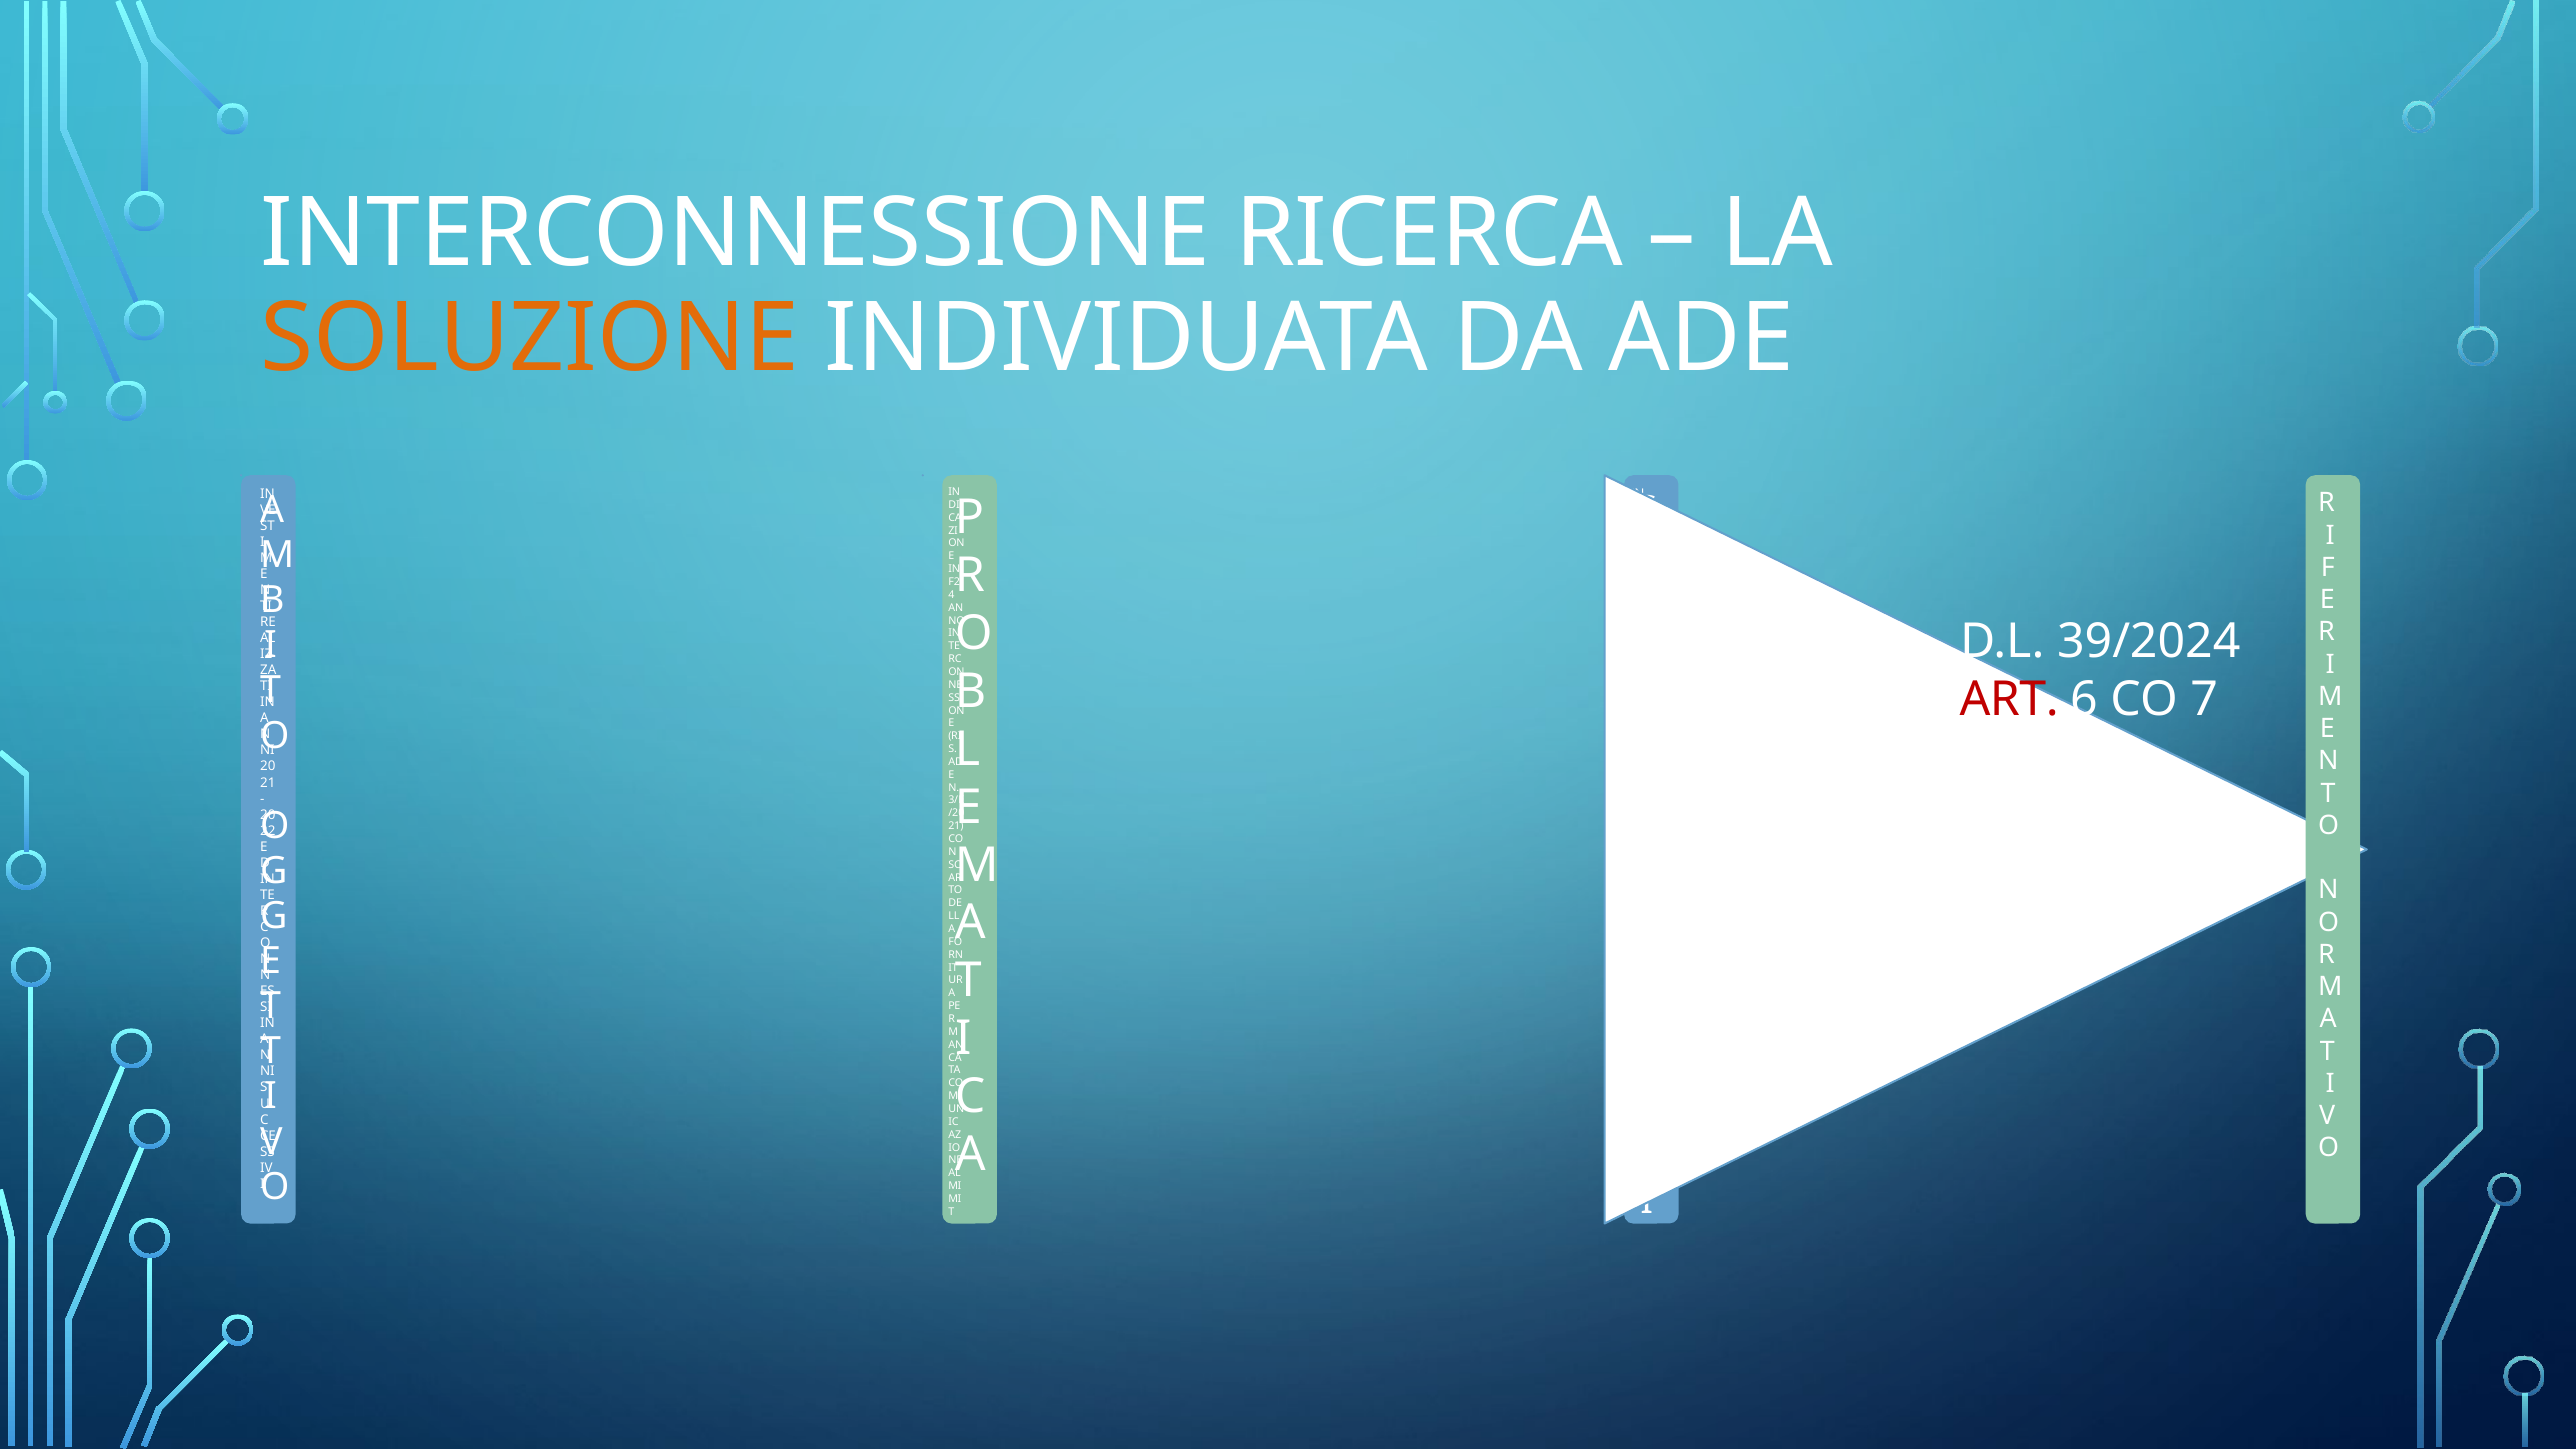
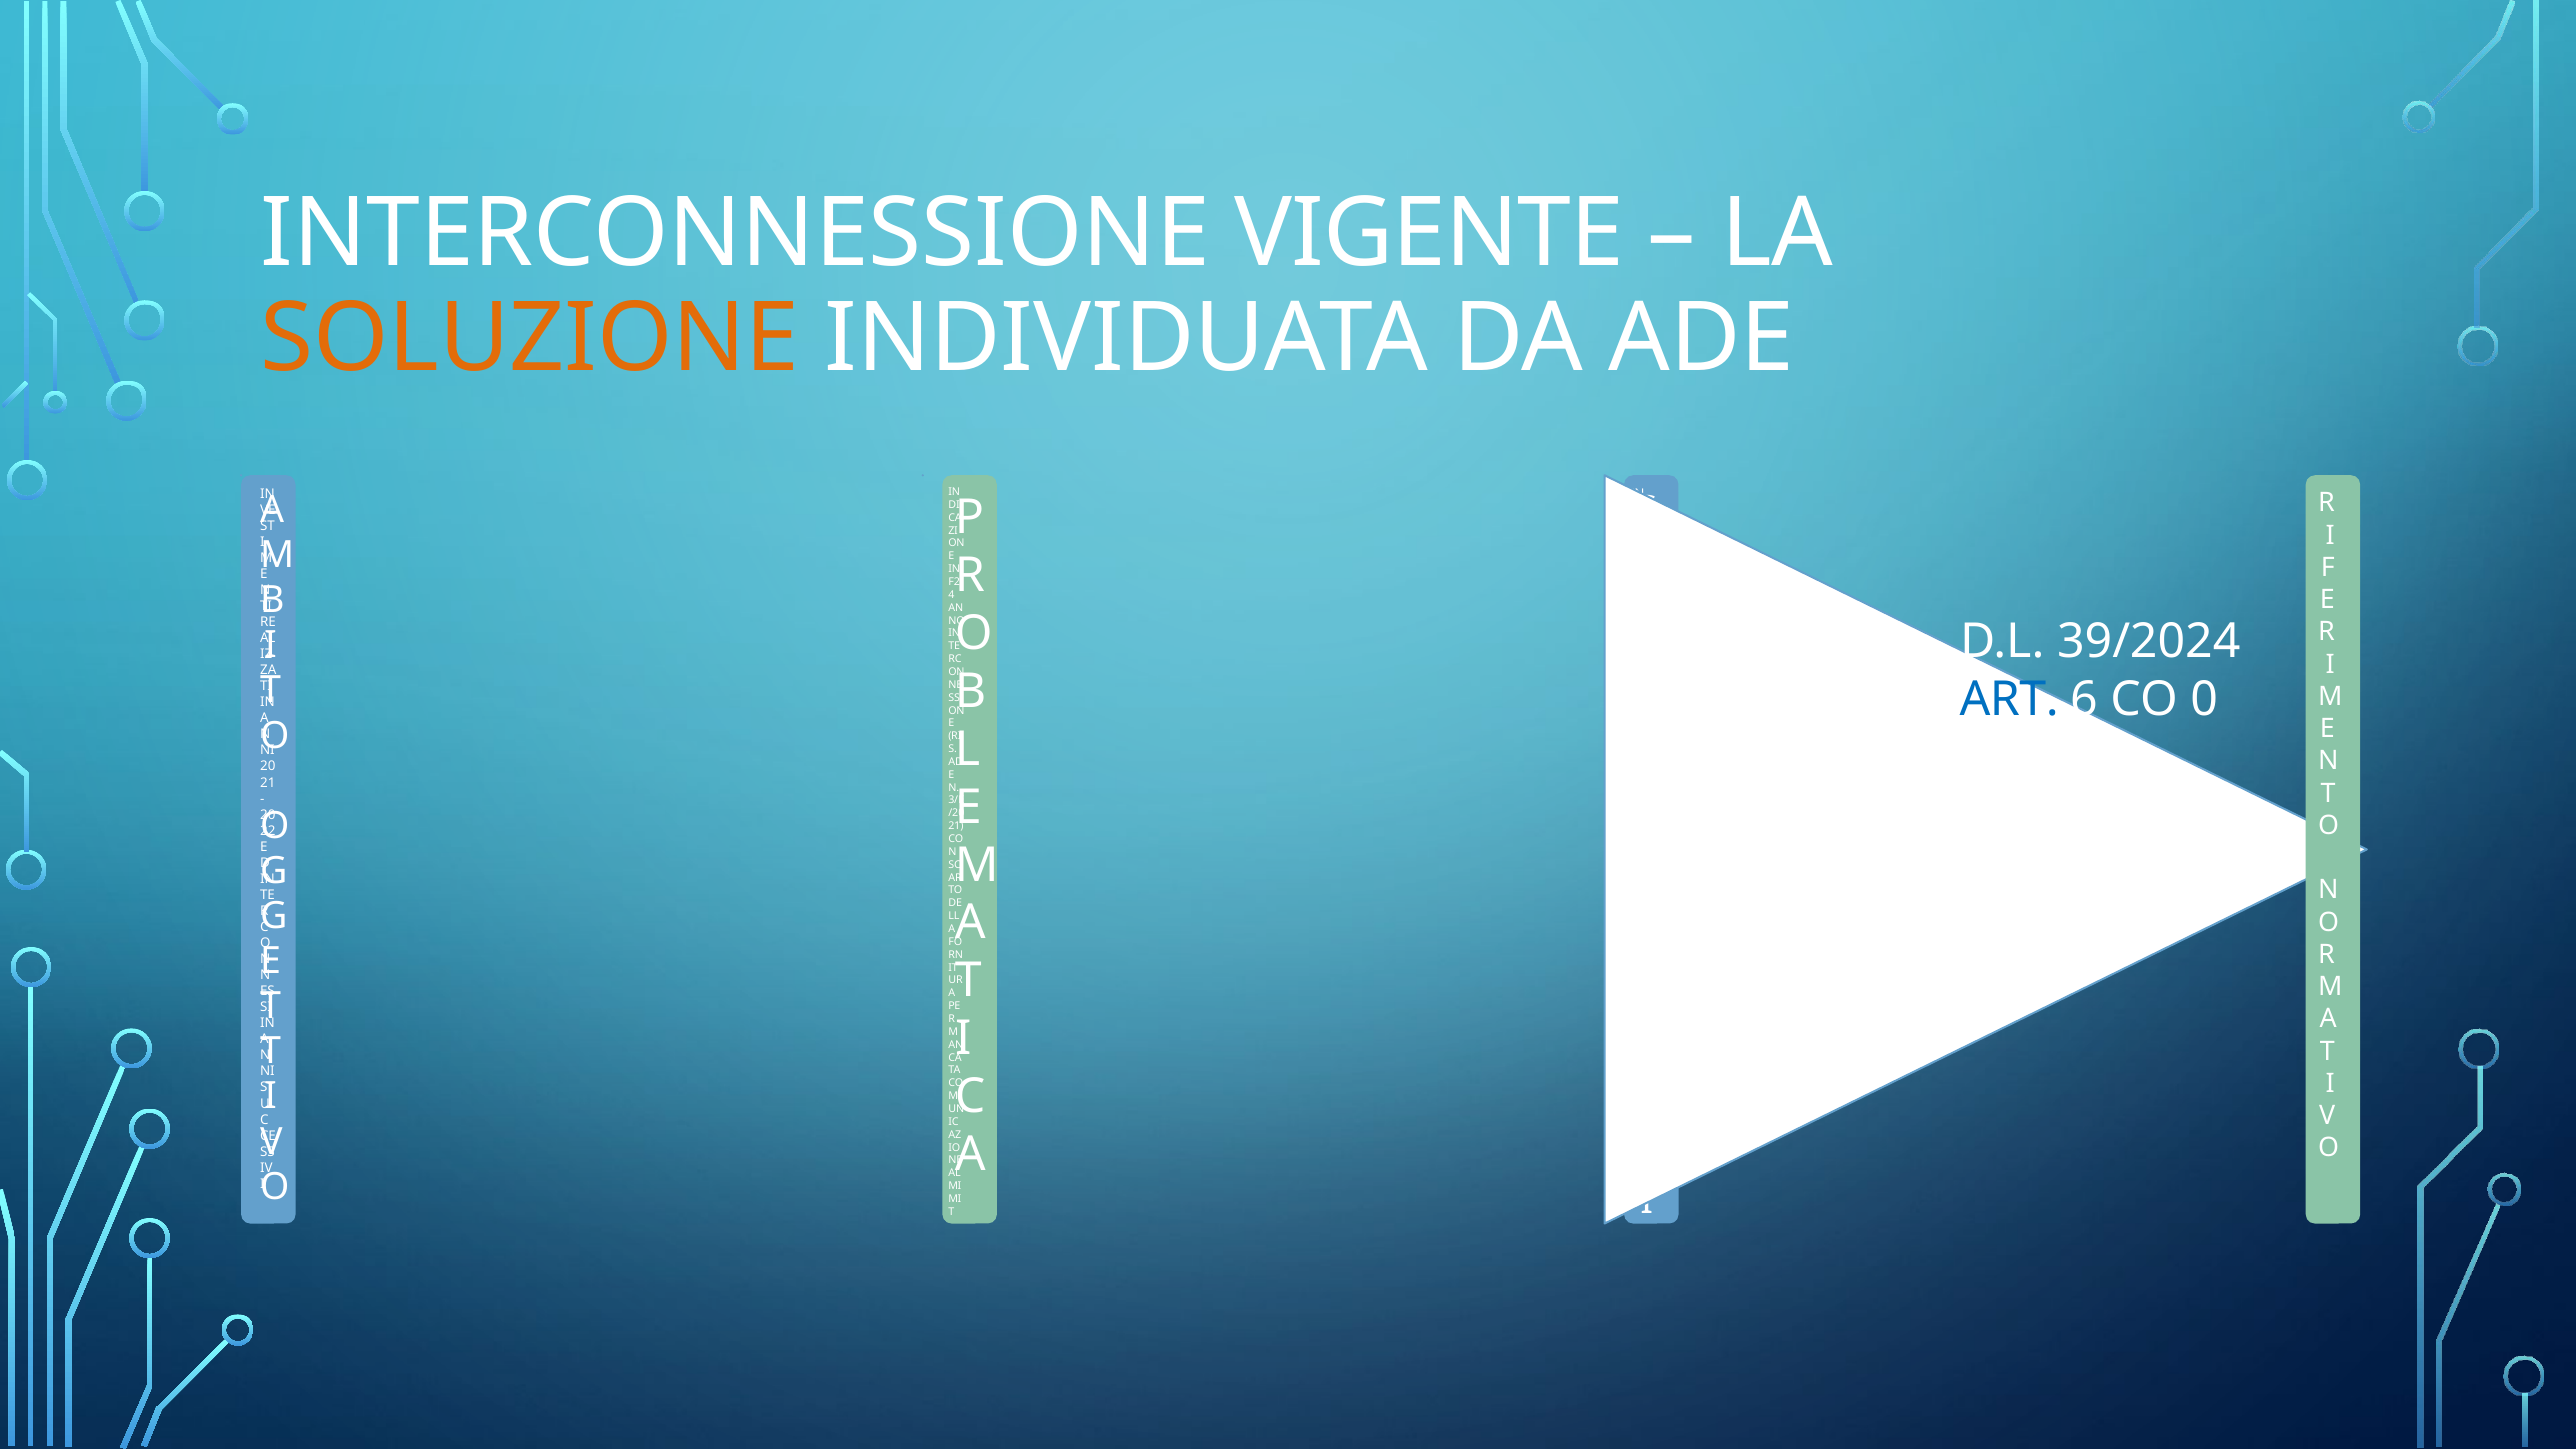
RICERCA: RICERCA -> VIGENTE
ART colour: red -> blue
7: 7 -> 0
